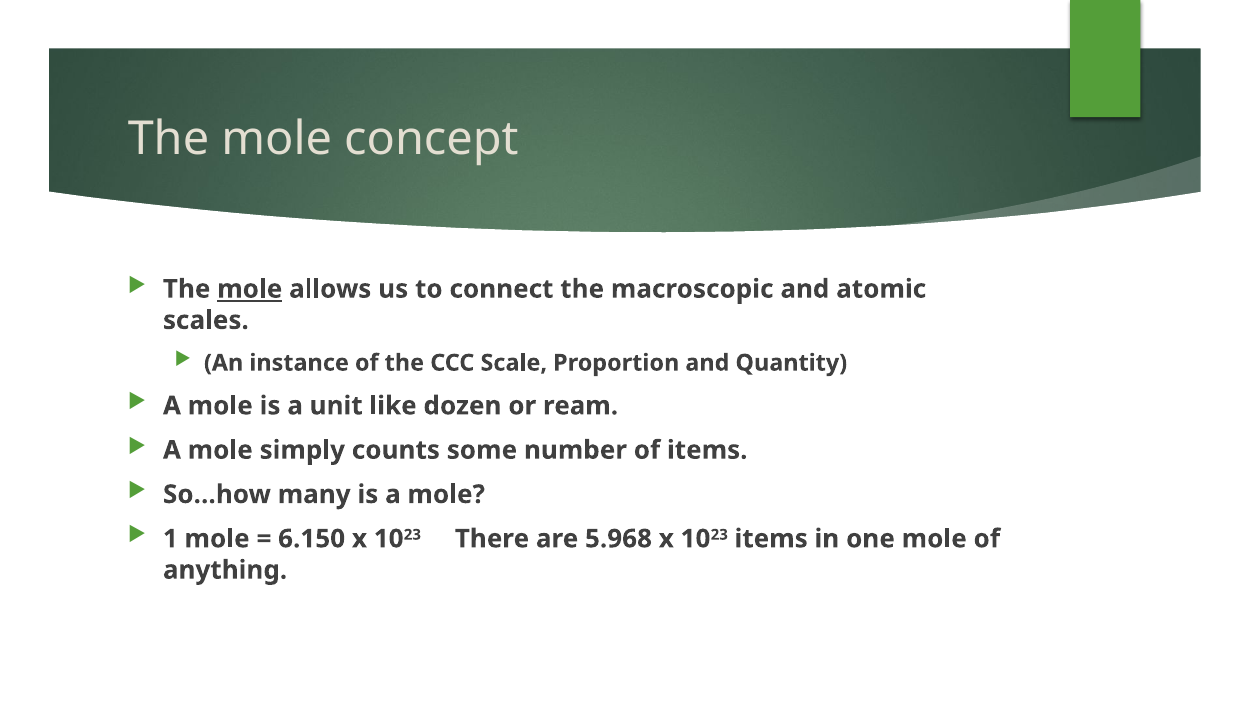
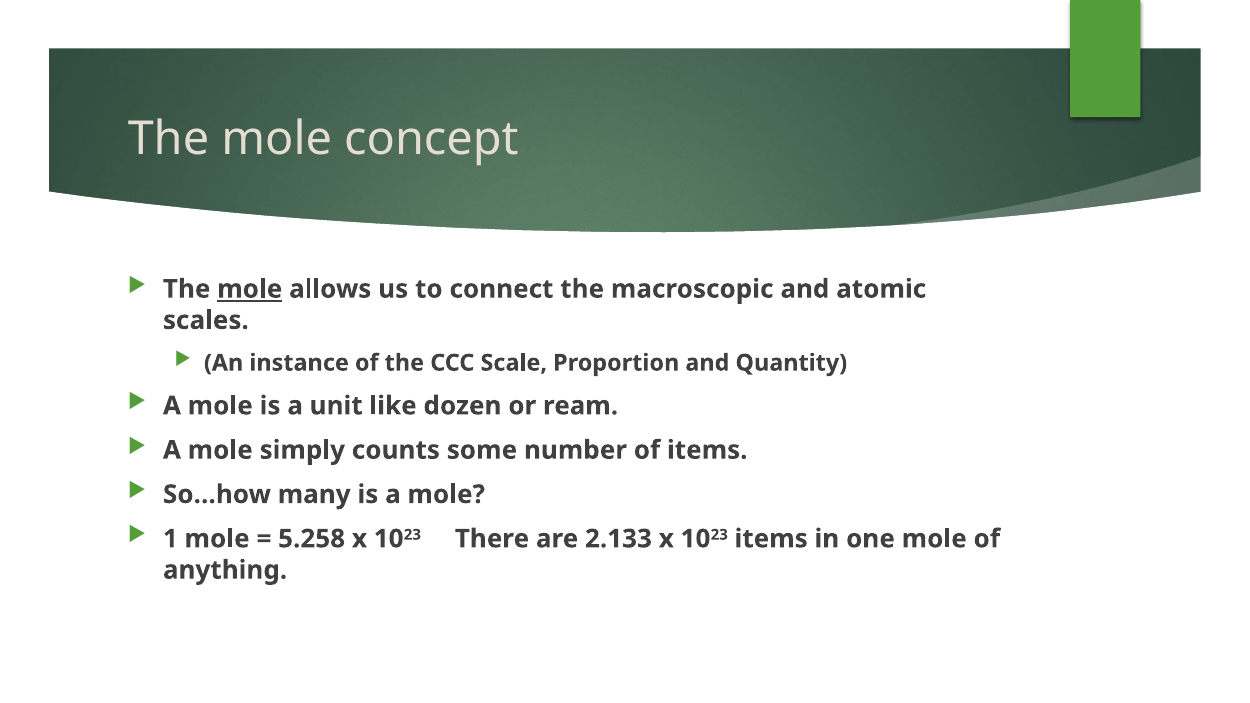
6.150: 6.150 -> 5.258
5.968: 5.968 -> 2.133
